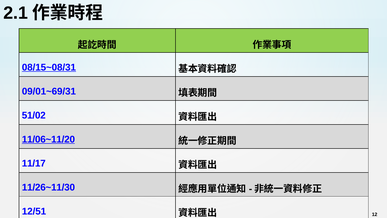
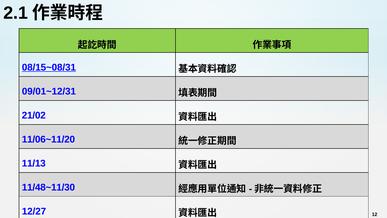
09/01~69/31: 09/01~69/31 -> 09/01~12/31
51/02: 51/02 -> 21/02
11/06~11/20 underline: present -> none
11/17: 11/17 -> 11/13
11/26~11/30: 11/26~11/30 -> 11/48~11/30
12/51: 12/51 -> 12/27
